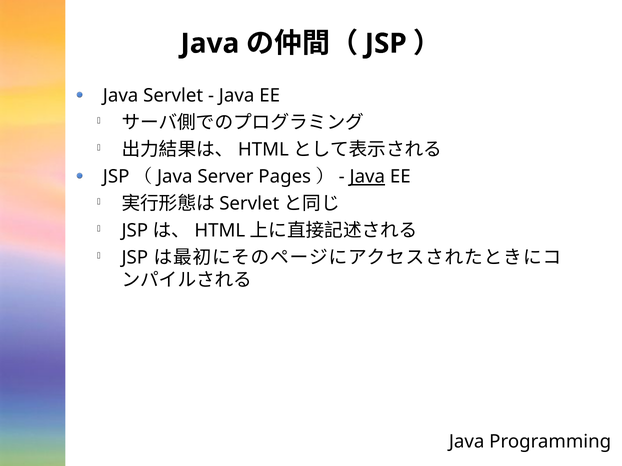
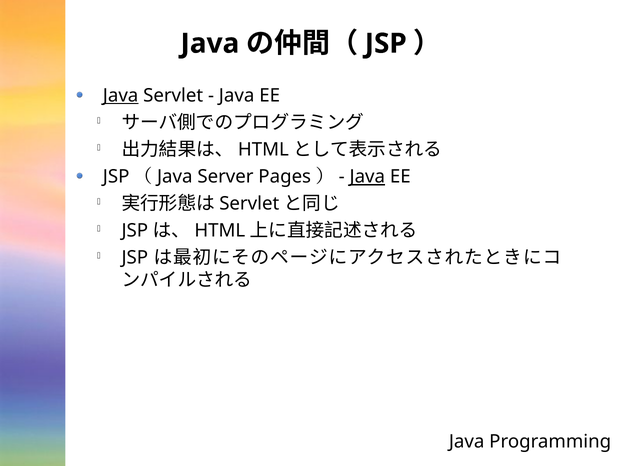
Java at (121, 96) underline: none -> present
